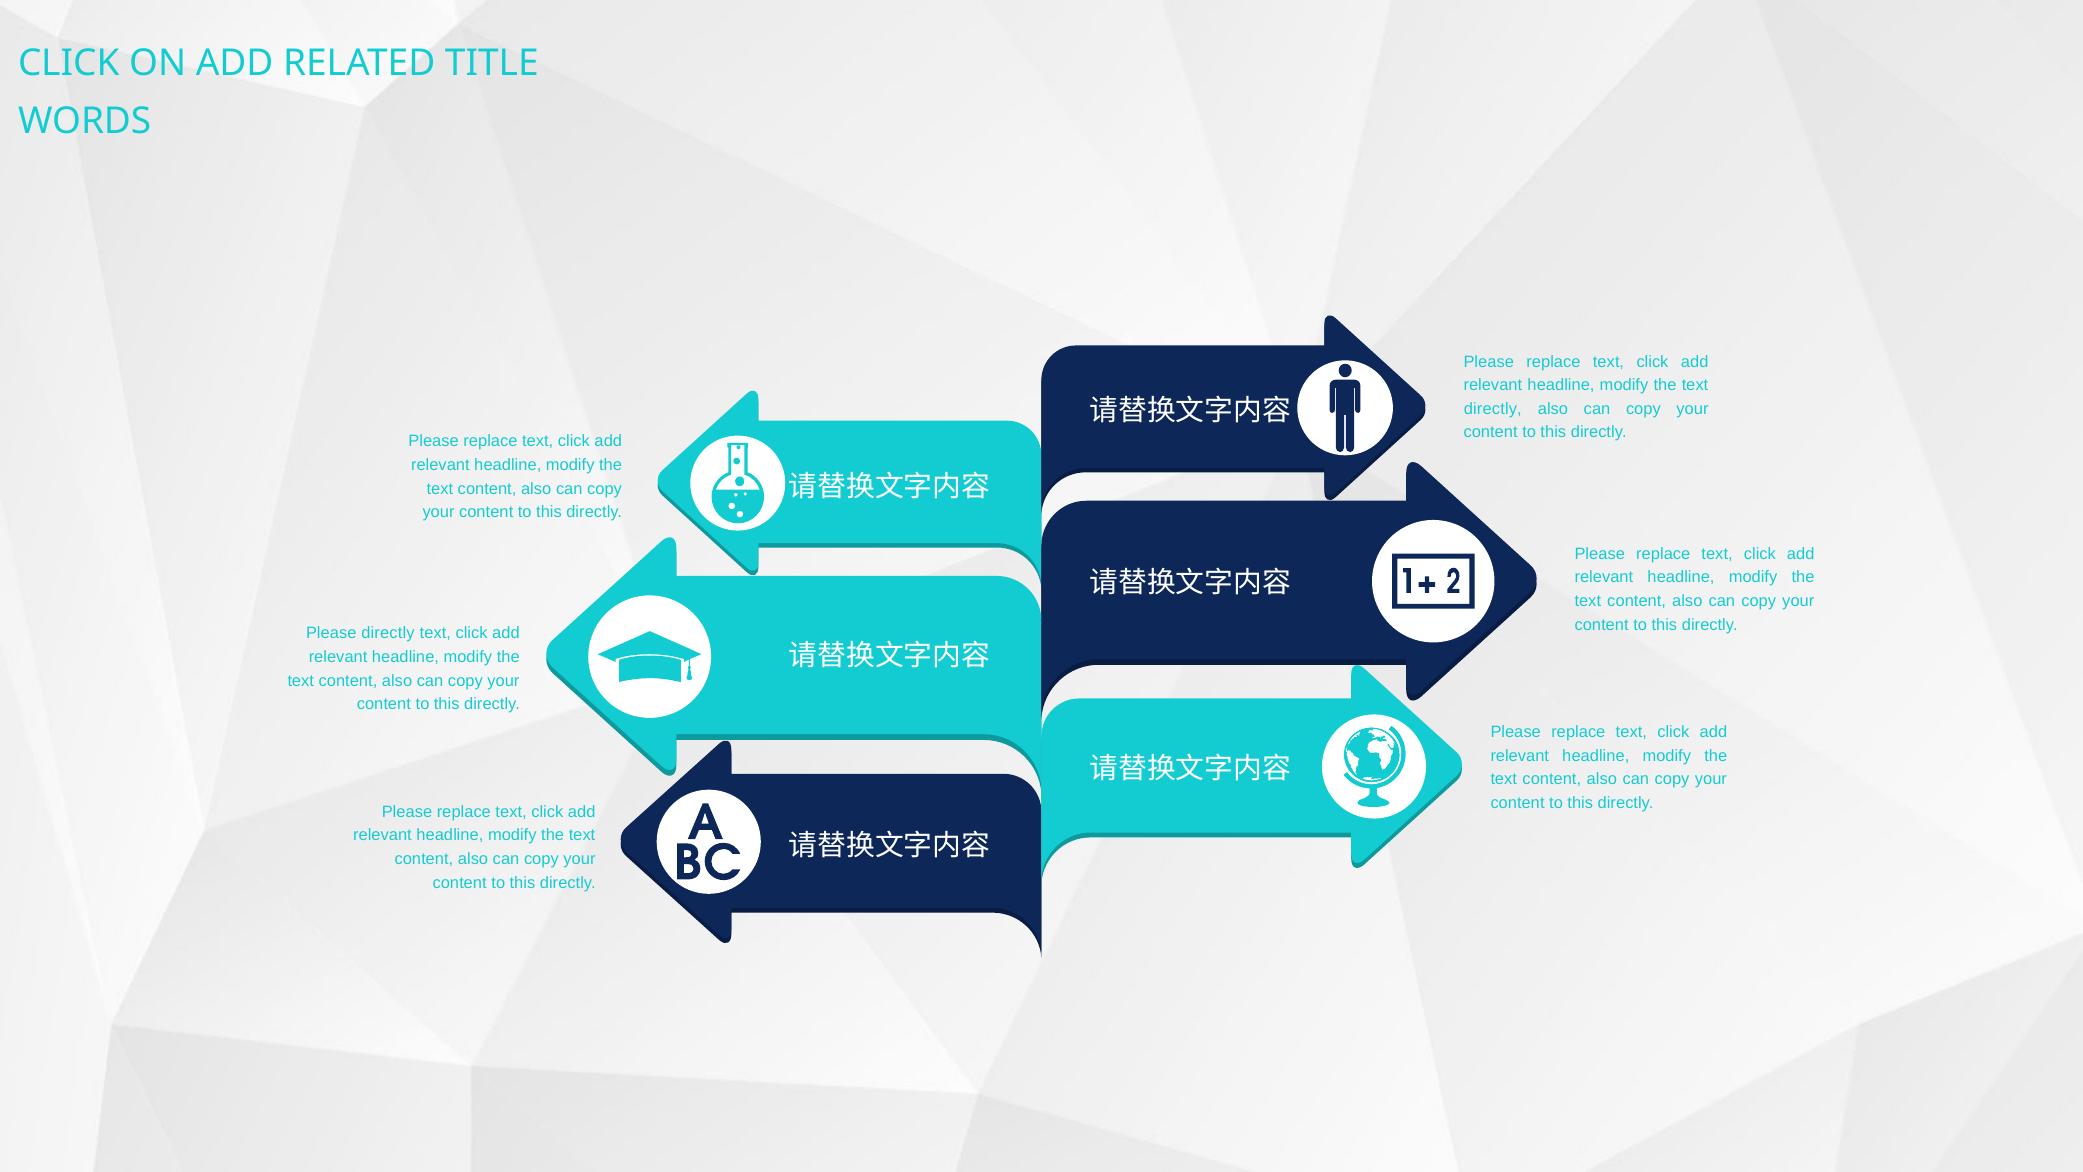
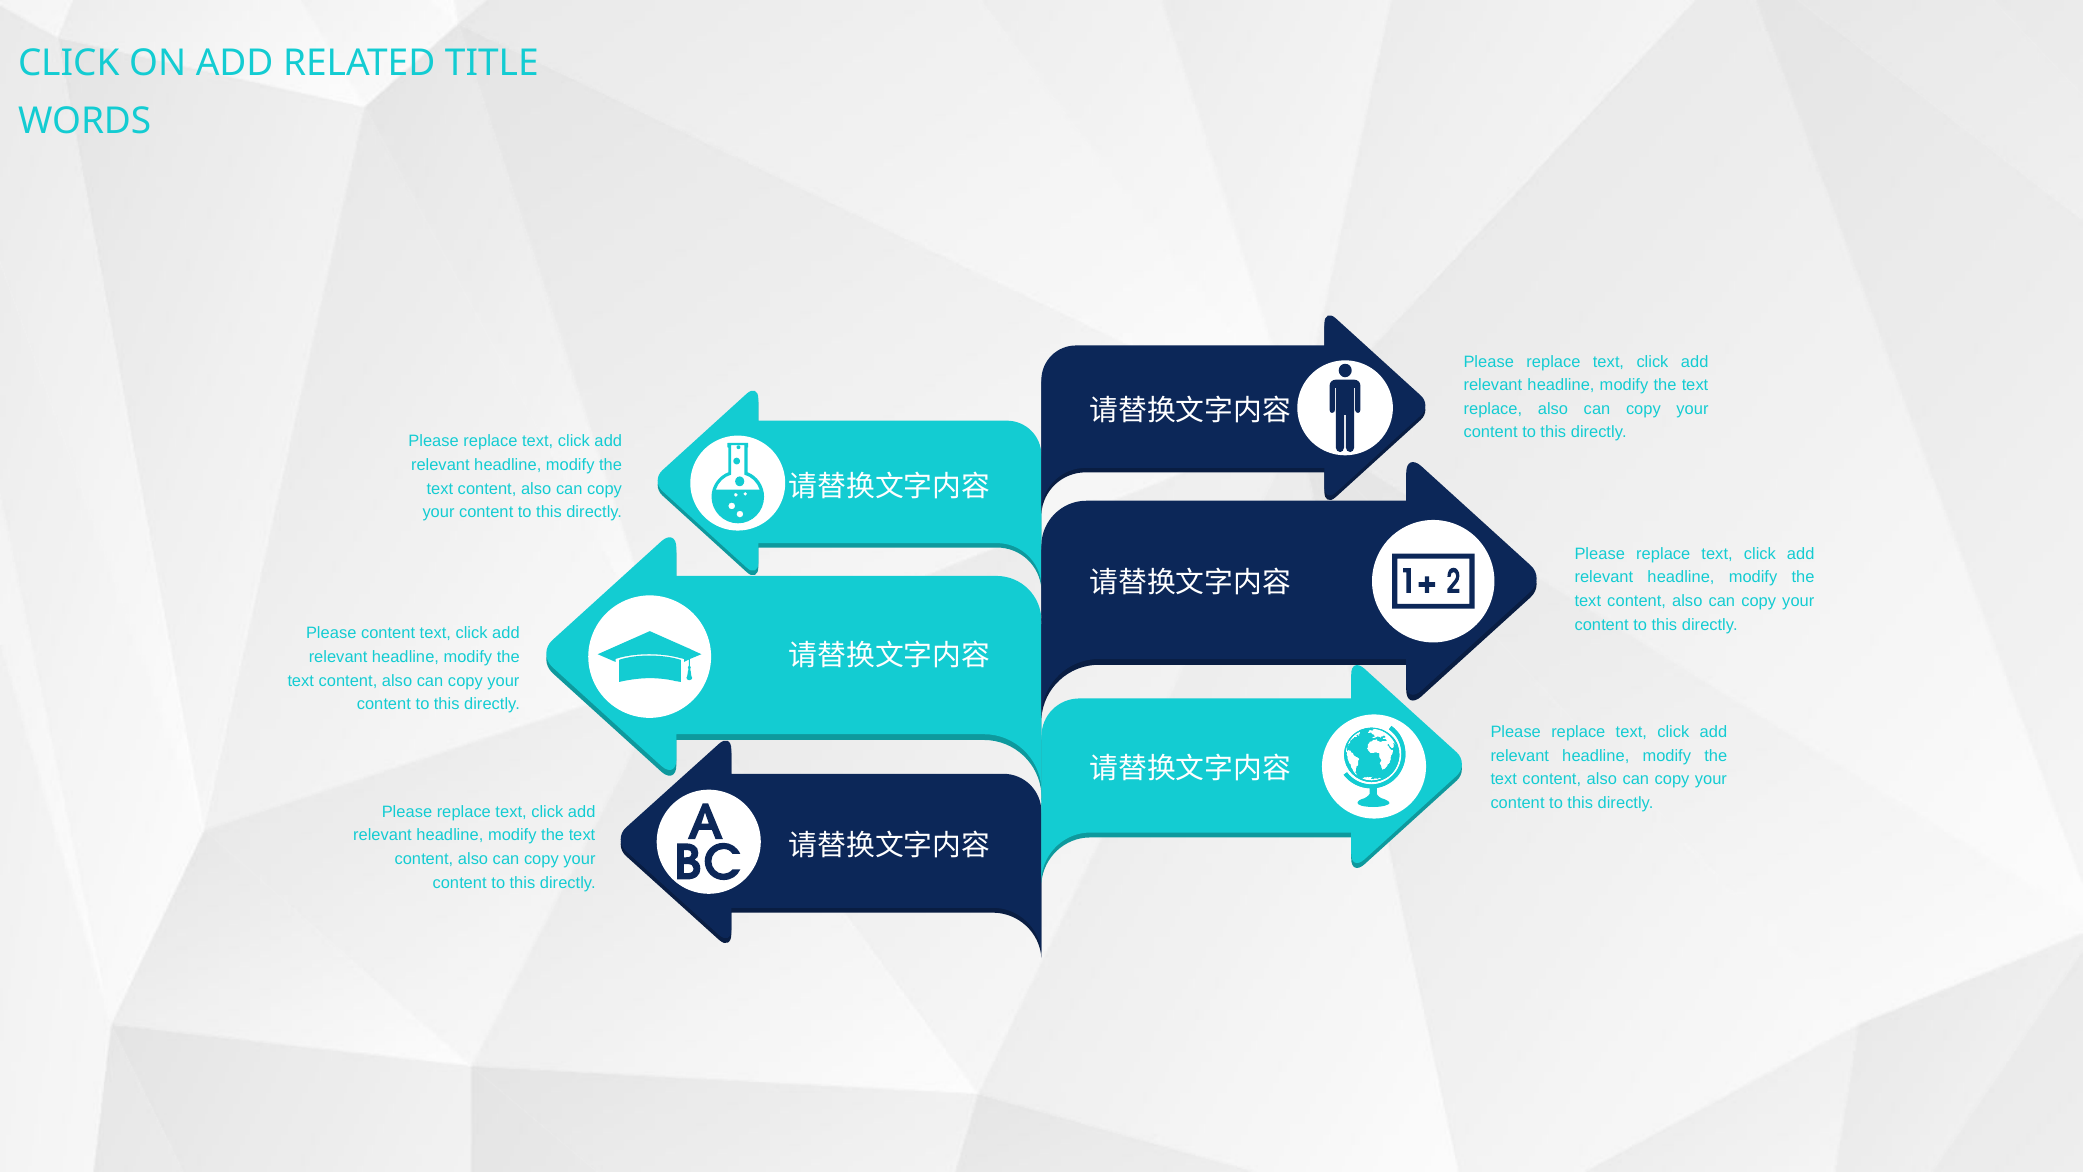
directly at (1493, 409): directly -> replace
Please directly: directly -> content
